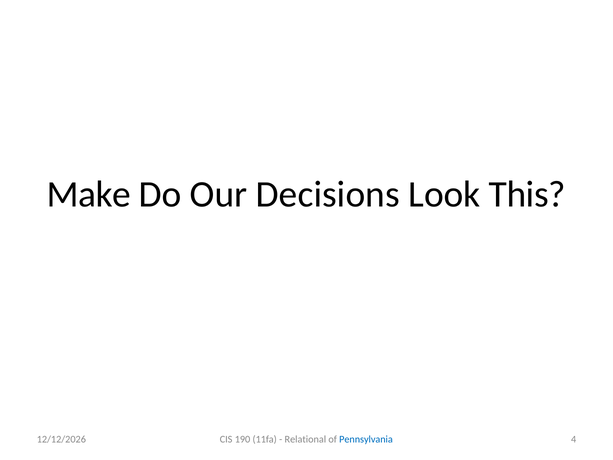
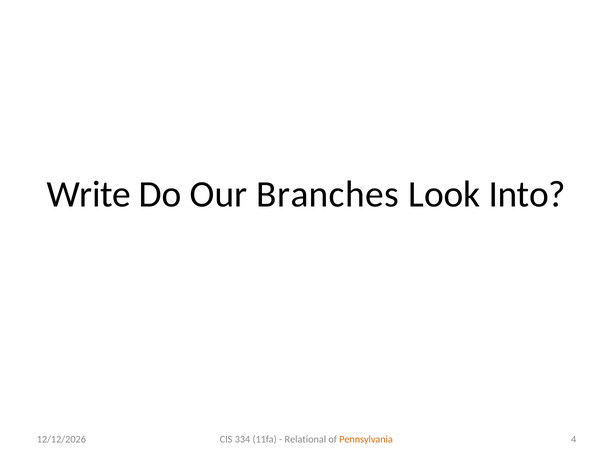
Make: Make -> Write
Decisions: Decisions -> Branches
This: This -> Into
190: 190 -> 334
Pennsylvania colour: blue -> orange
